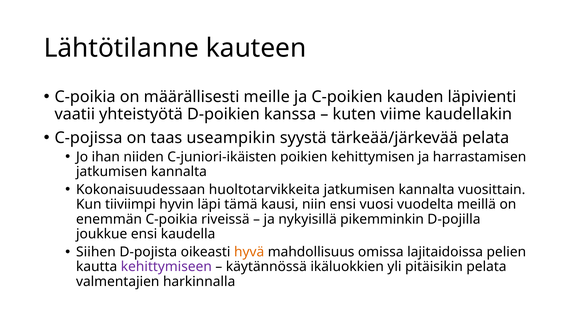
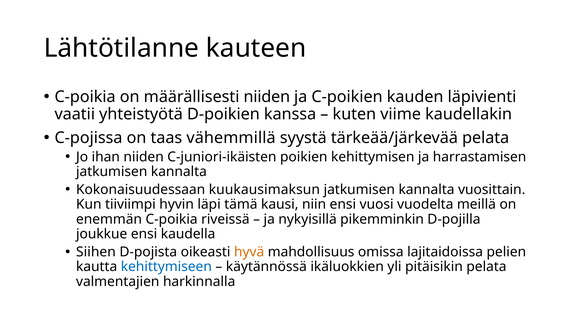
määrällisesti meille: meille -> niiden
useampikin: useampikin -> vähemmillä
huoltotarvikkeita: huoltotarvikkeita -> kuukausimaksun
kehittymiseen colour: purple -> blue
